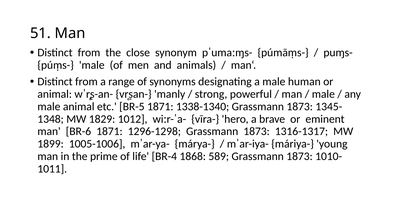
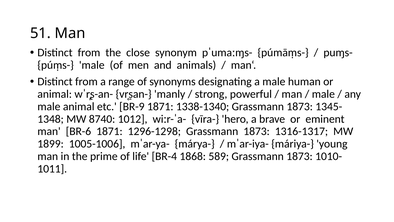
BR-5: BR-5 -> BR-9
1829: 1829 -> 8740
